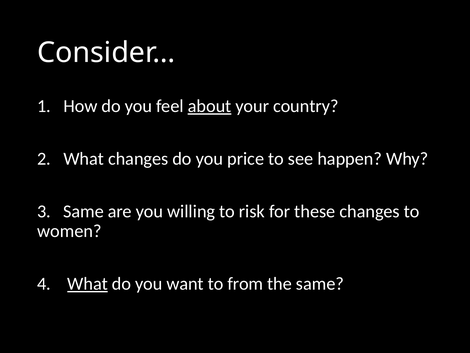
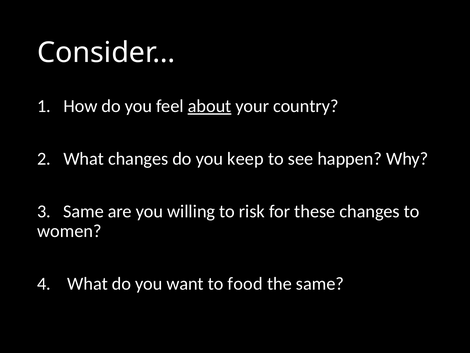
price: price -> keep
What at (88, 283) underline: present -> none
from: from -> food
